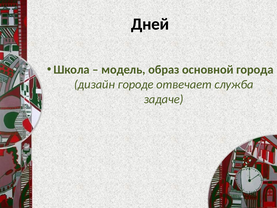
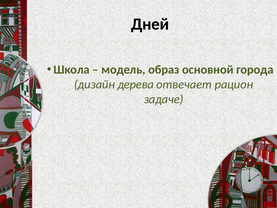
городе: городе -> дерева
служба: служба -> рацион
